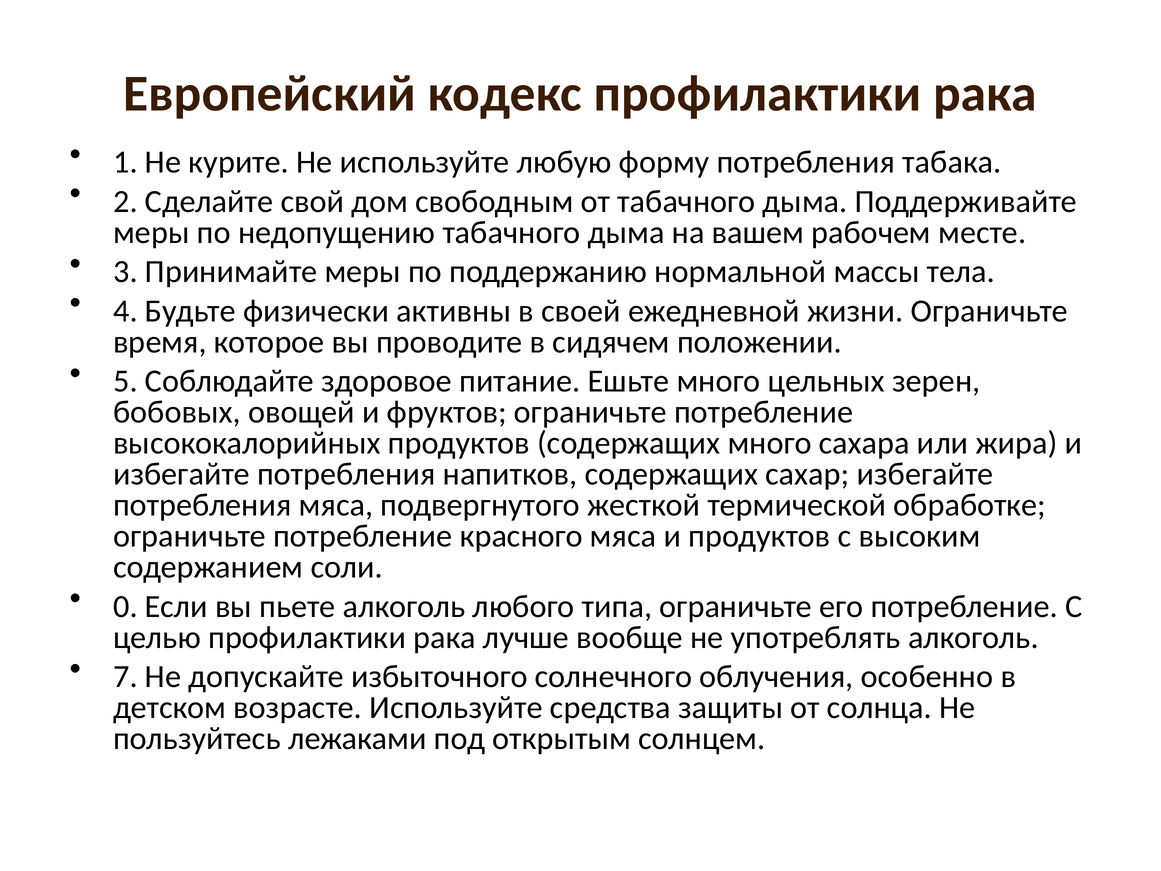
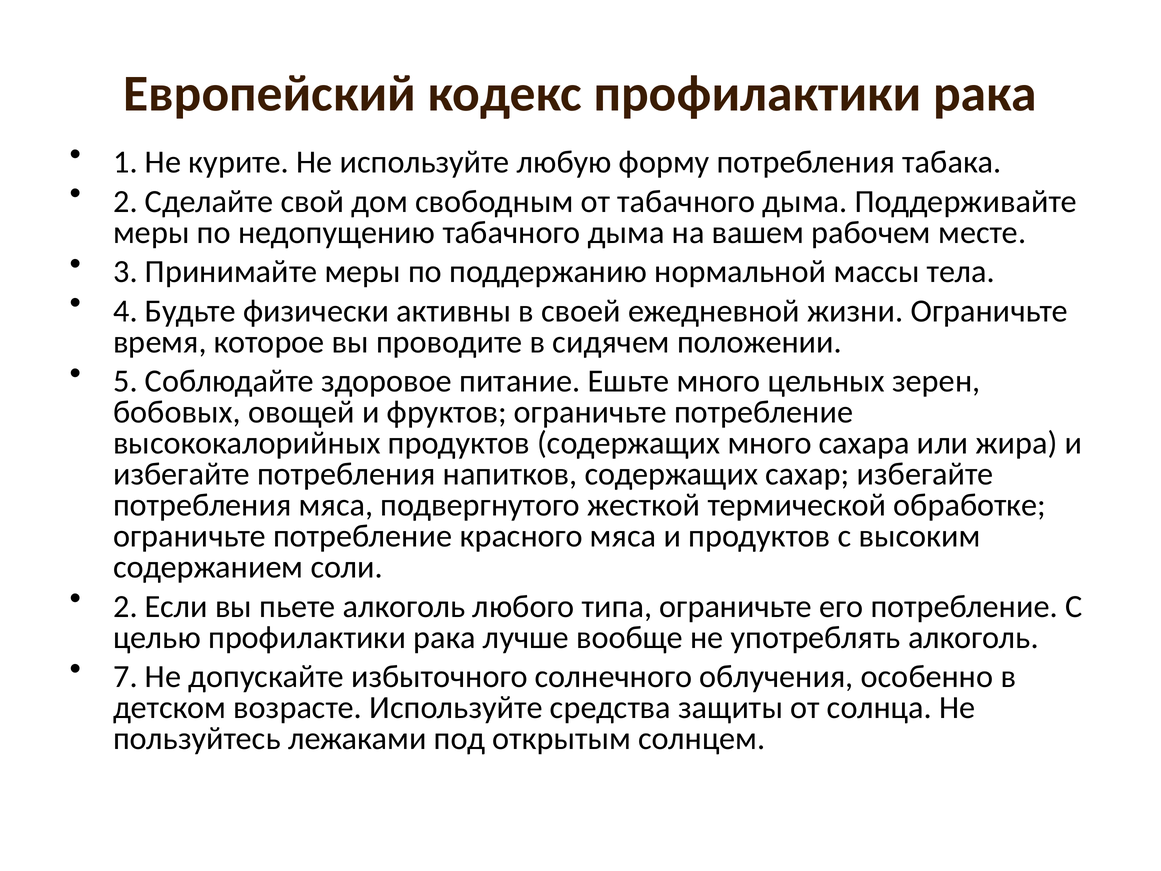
0 at (125, 606): 0 -> 2
